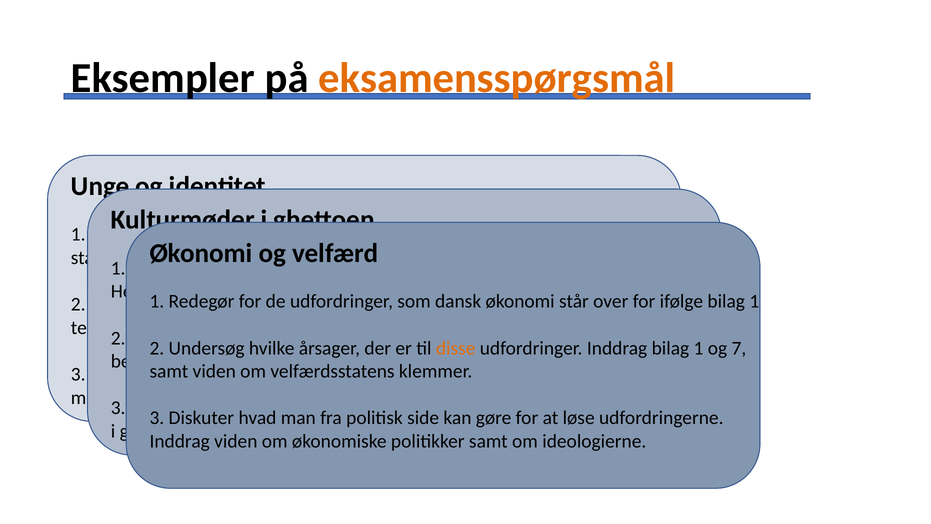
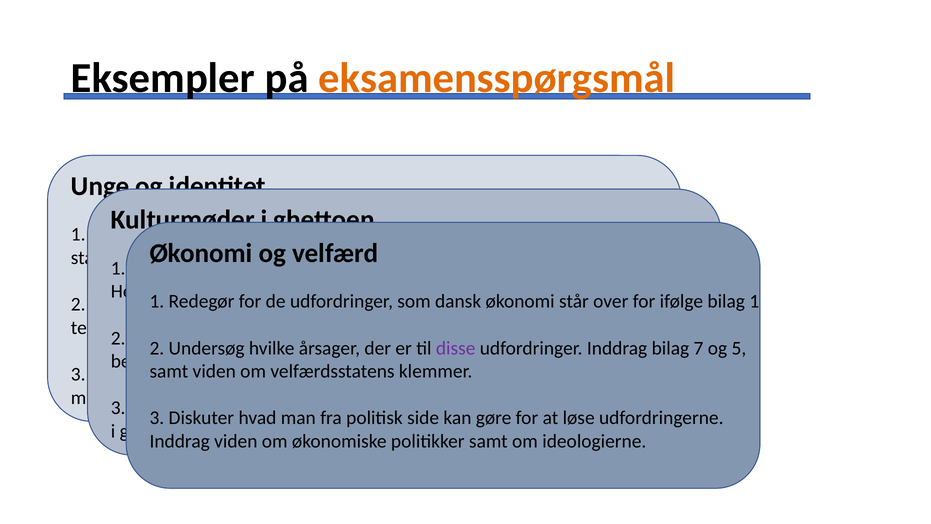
disse colour: orange -> purple
1 at (699, 348): 1 -> 7
7: 7 -> 5
